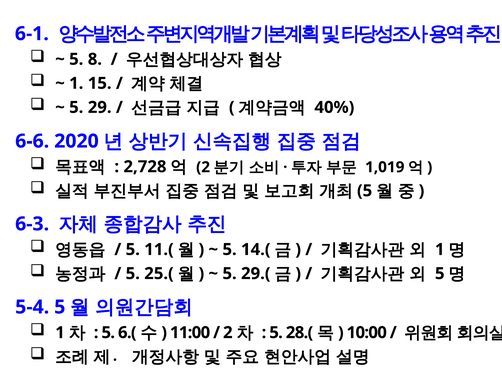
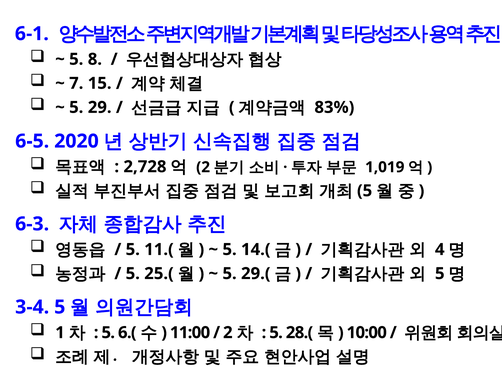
1 at (76, 83): 1 -> 7
40%: 40% -> 83%
6-6: 6-6 -> 6-5
1 at (440, 250): 1 -> 4
5-4: 5-4 -> 3-4
